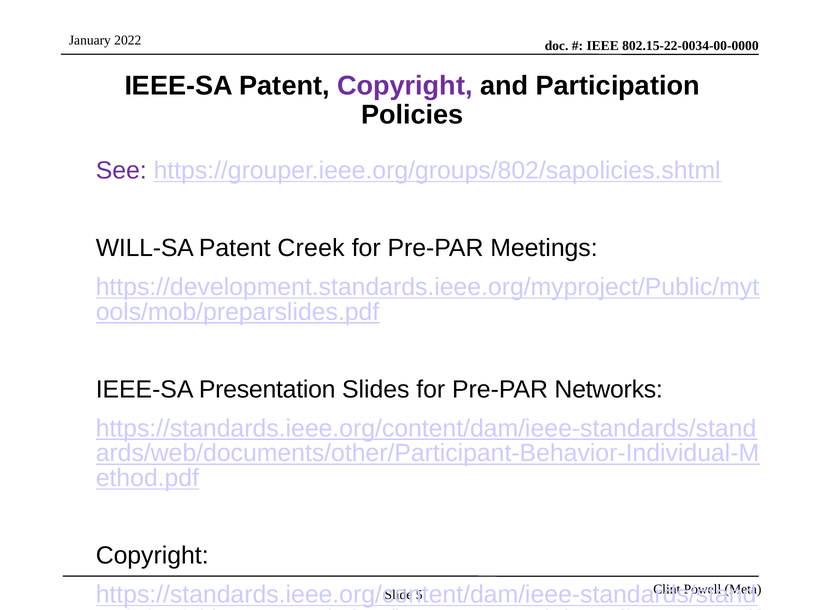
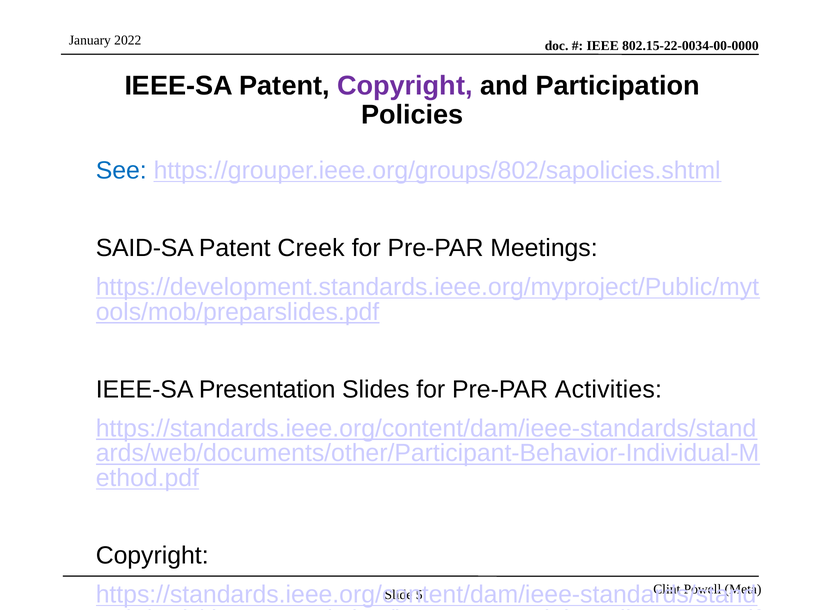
See colour: purple -> blue
WILL-SA: WILL-SA -> SAID-SA
Networks: Networks -> Activities
